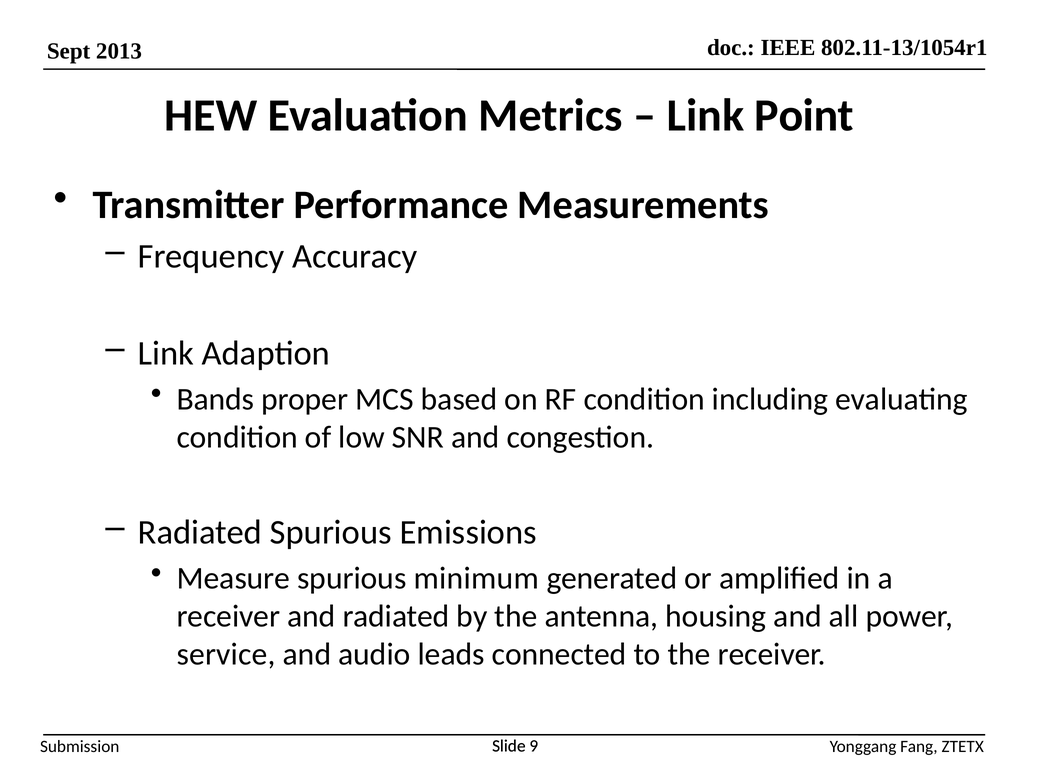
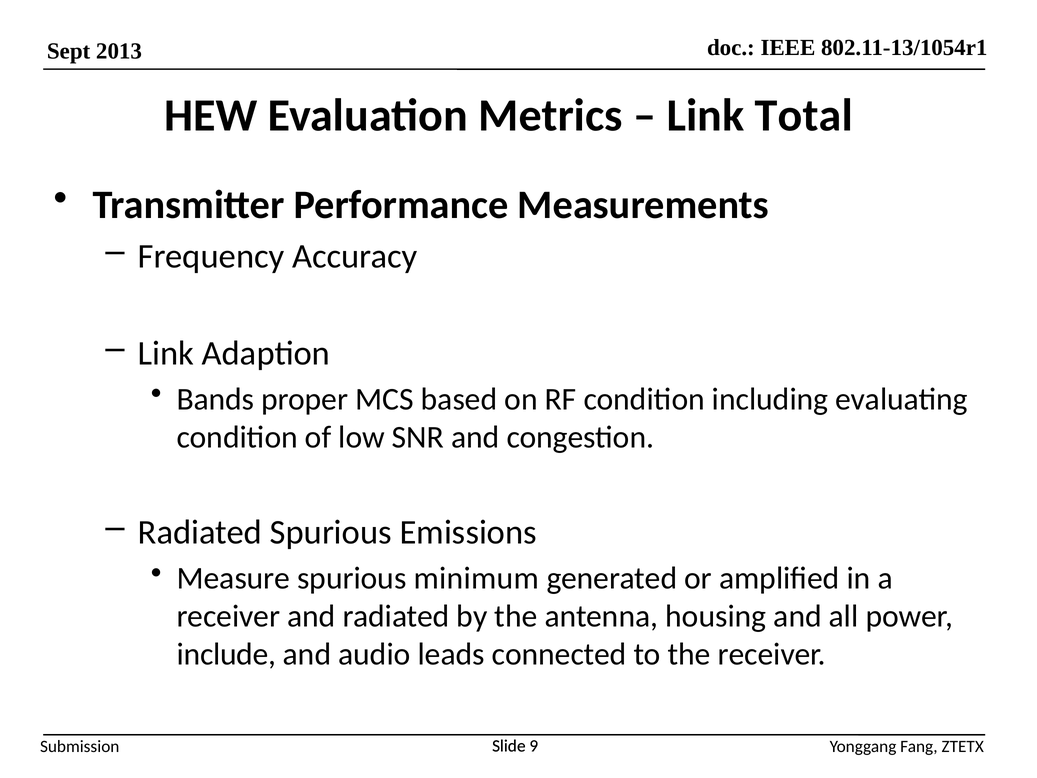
Point: Point -> Total
service: service -> include
